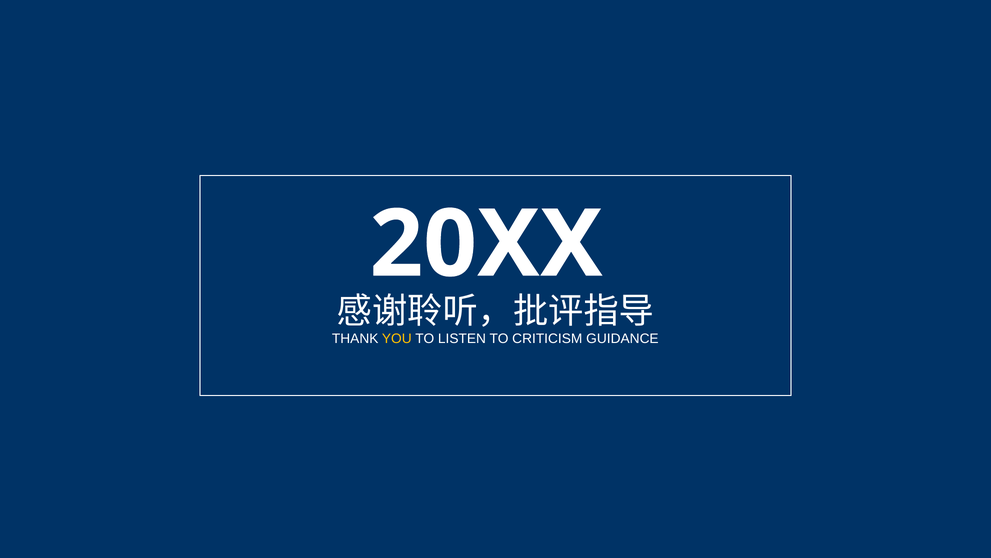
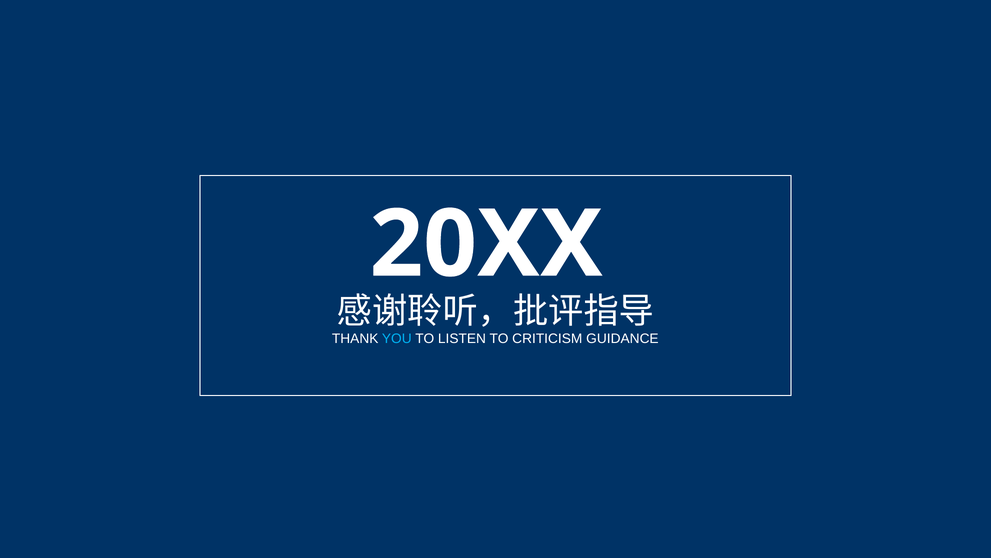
YOU colour: yellow -> light blue
